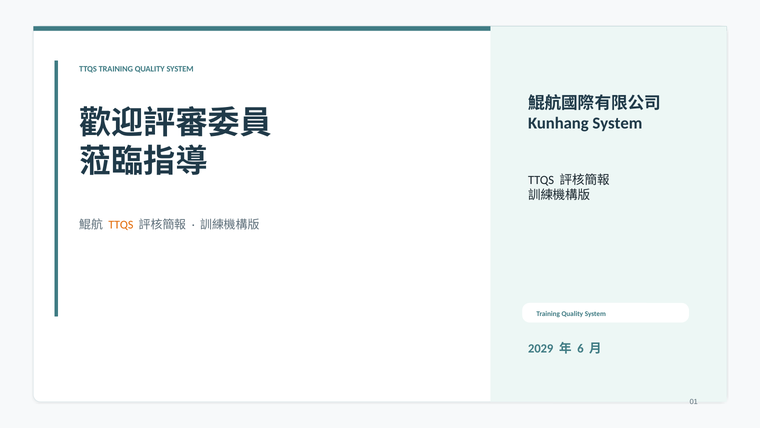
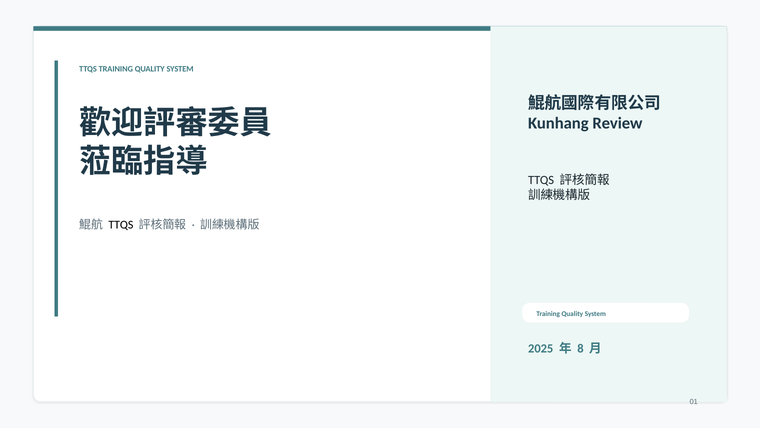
Kunhang System: System -> Review
TTQS at (121, 224) colour: orange -> black
2029: 2029 -> 2025
6: 6 -> 8
